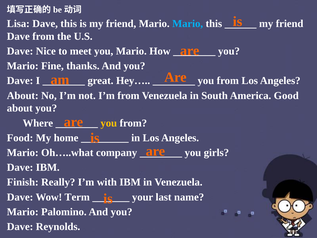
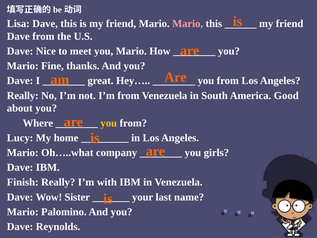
Mario at (188, 24) colour: light blue -> pink
About at (23, 95): About -> Really
Food: Food -> Lucy
Term: Term -> Sister
